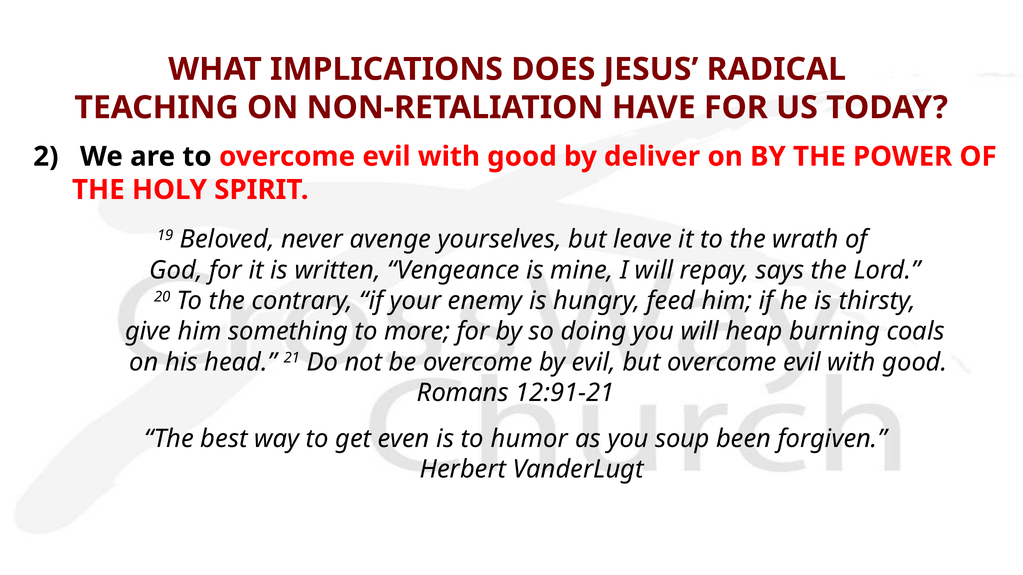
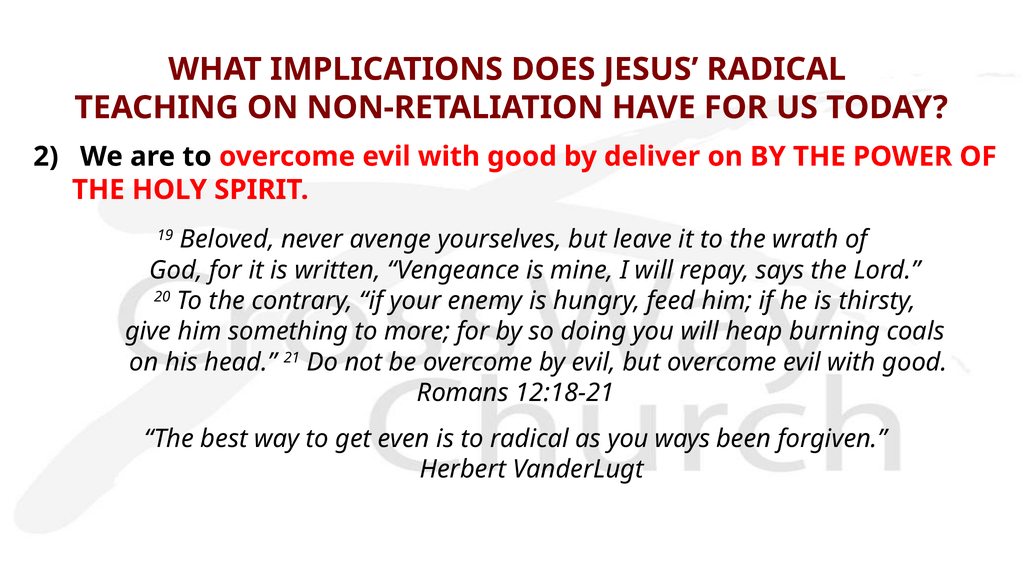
12:91-21: 12:91-21 -> 12:18-21
to humor: humor -> radical
soup: soup -> ways
